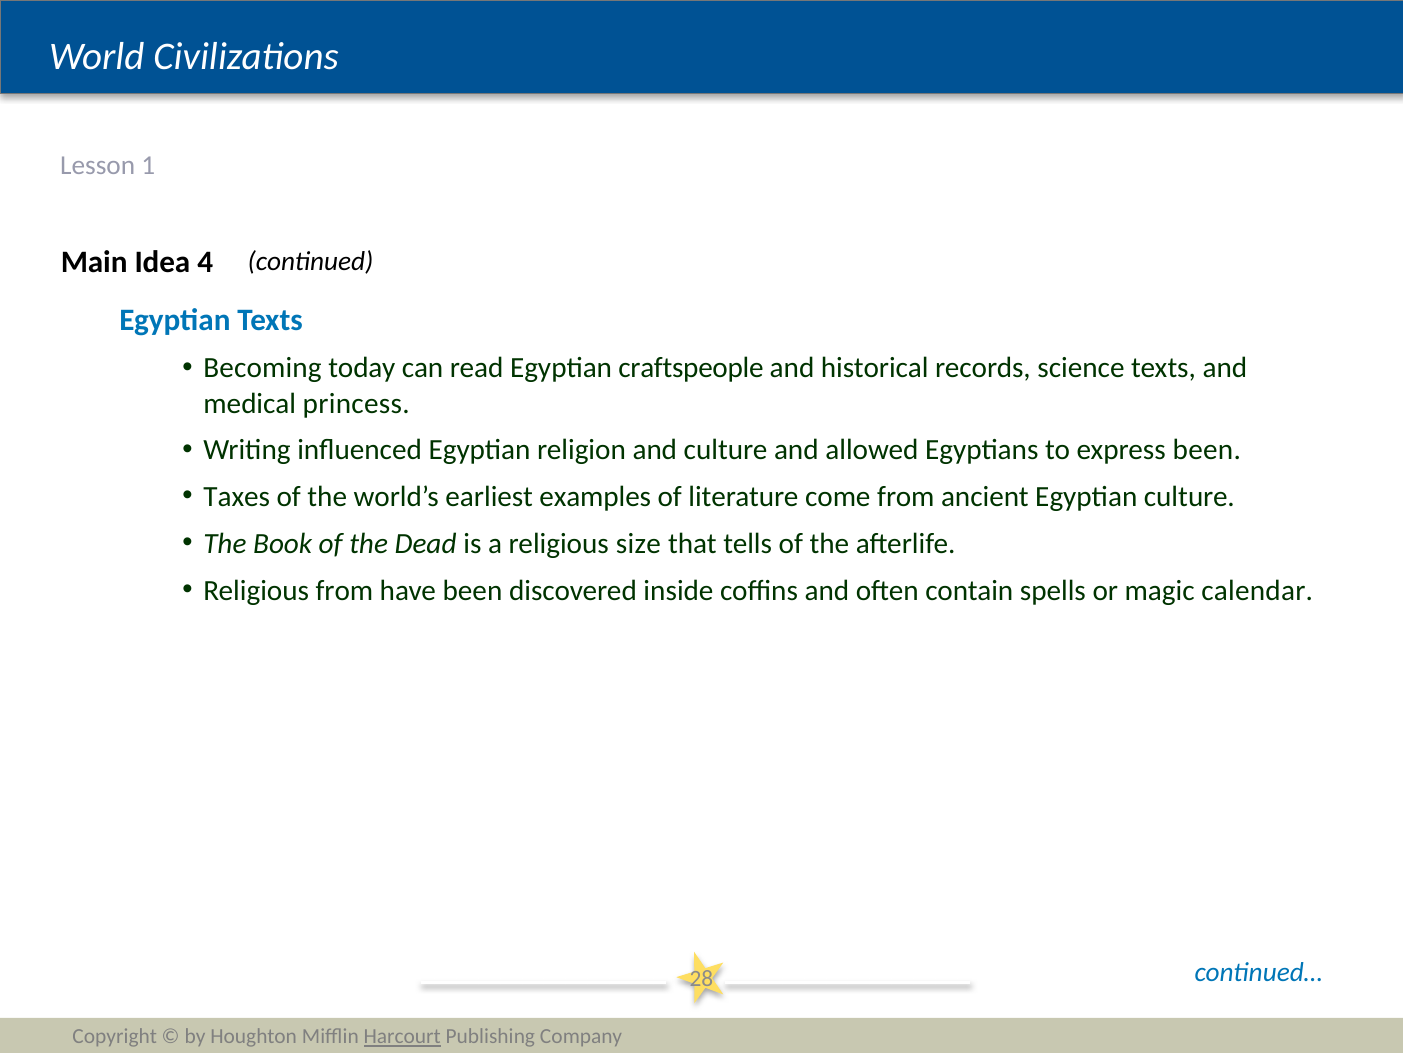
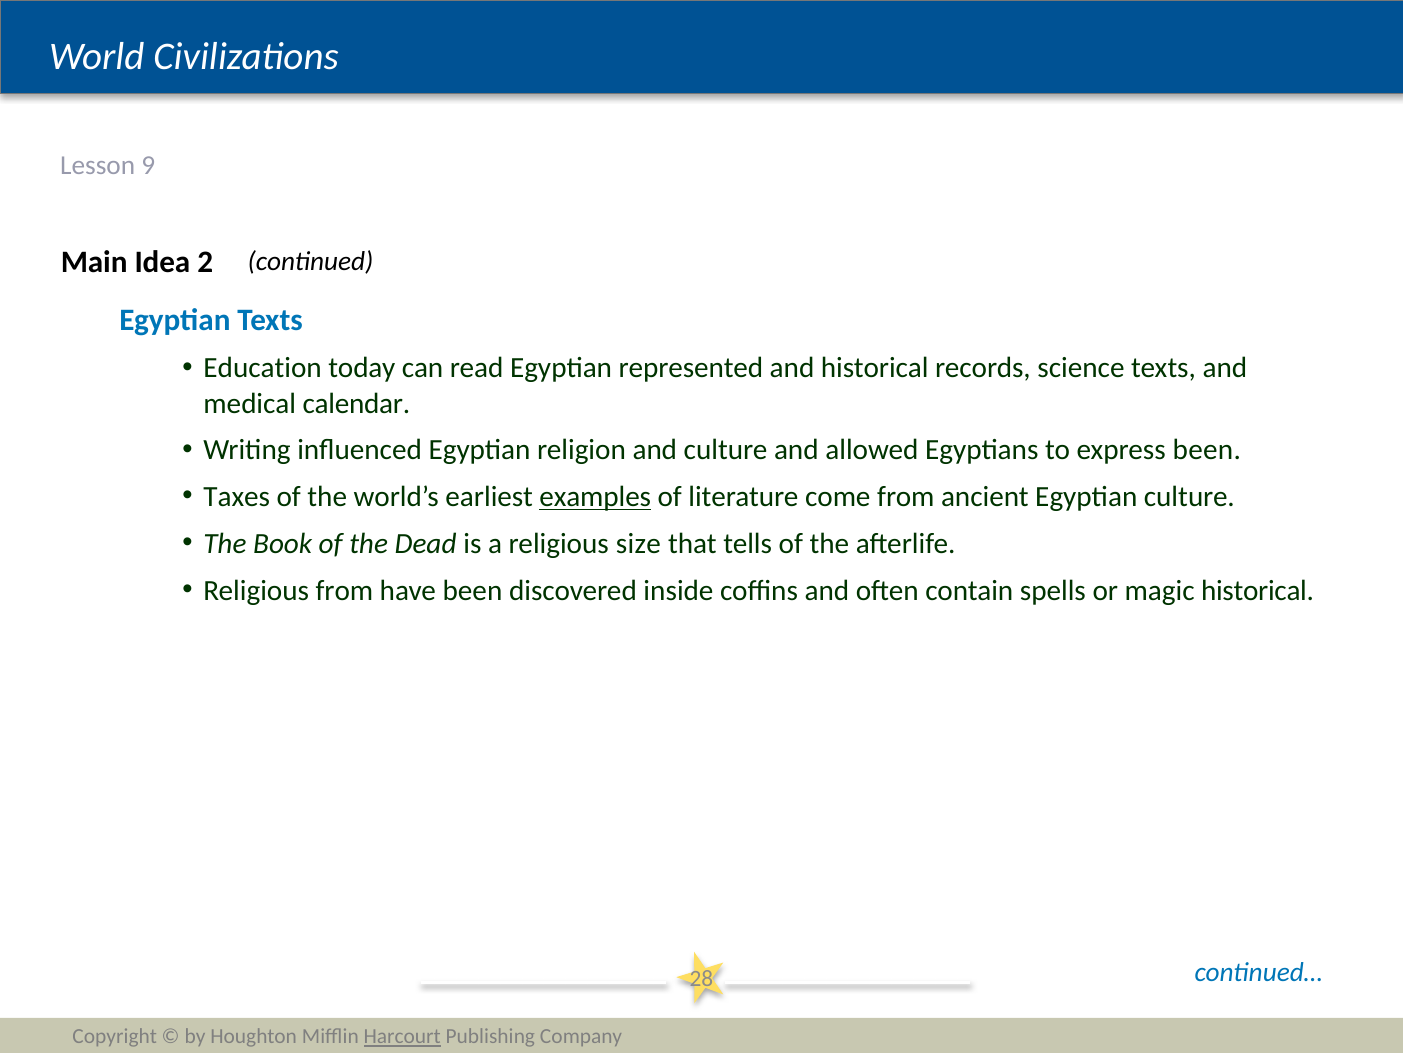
1: 1 -> 9
4: 4 -> 2
Becoming: Becoming -> Education
craftspeople: craftspeople -> represented
princess: princess -> calendar
examples underline: none -> present
magic calendar: calendar -> historical
